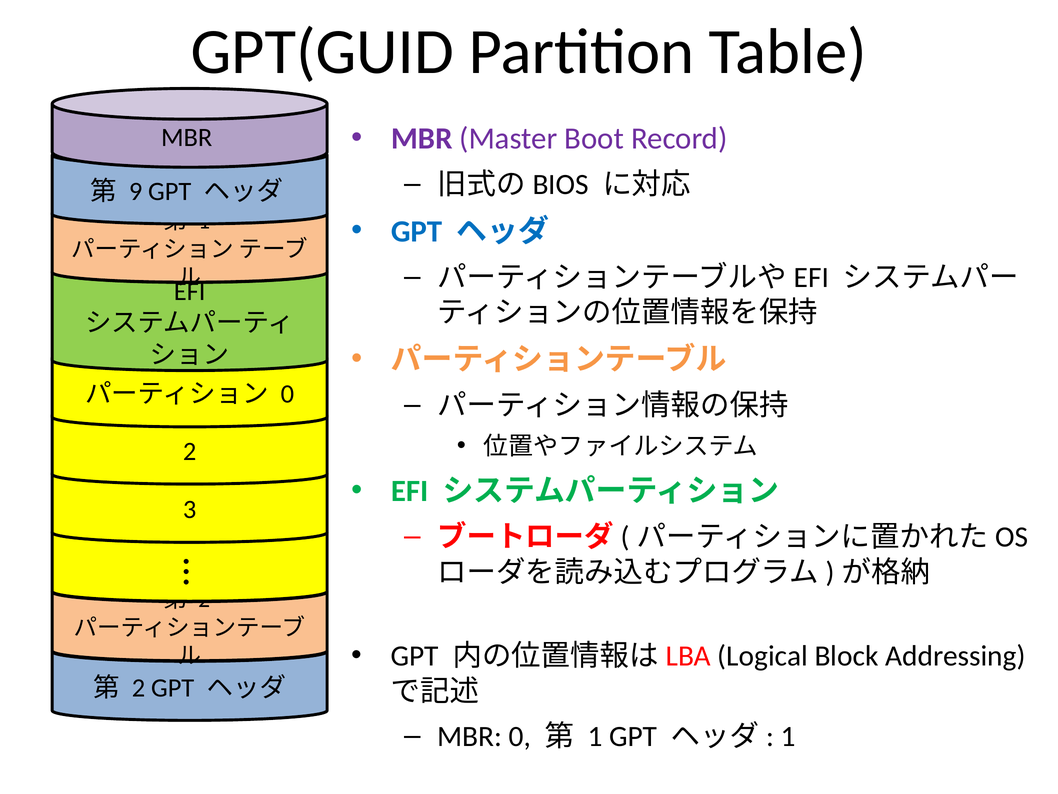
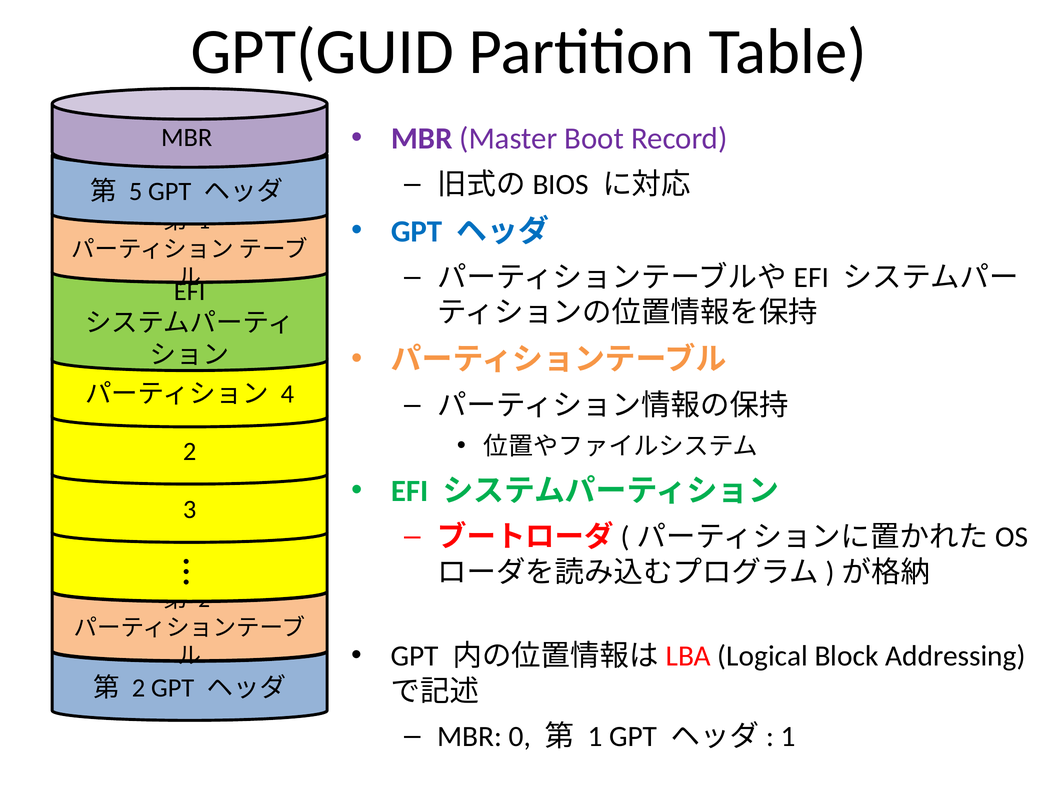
9: 9 -> 5
0 at (287, 394): 0 -> 4
